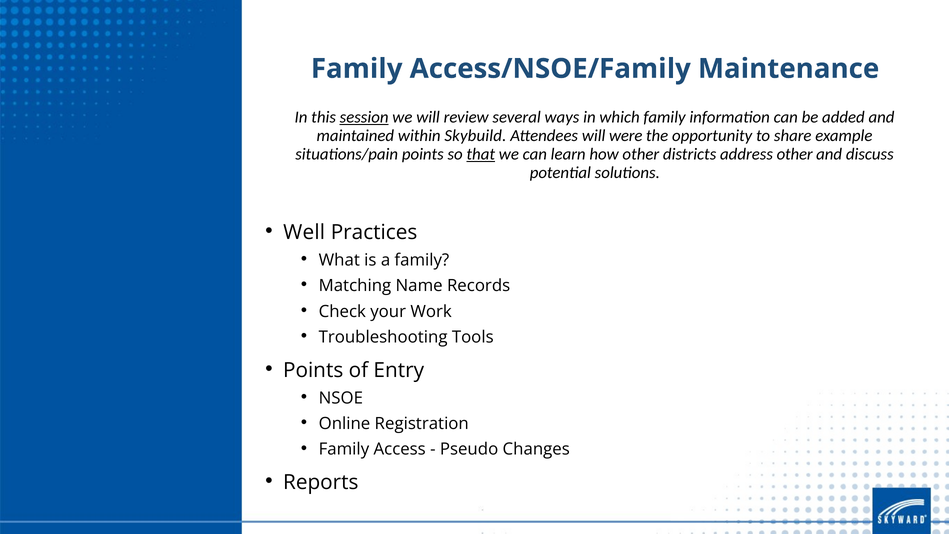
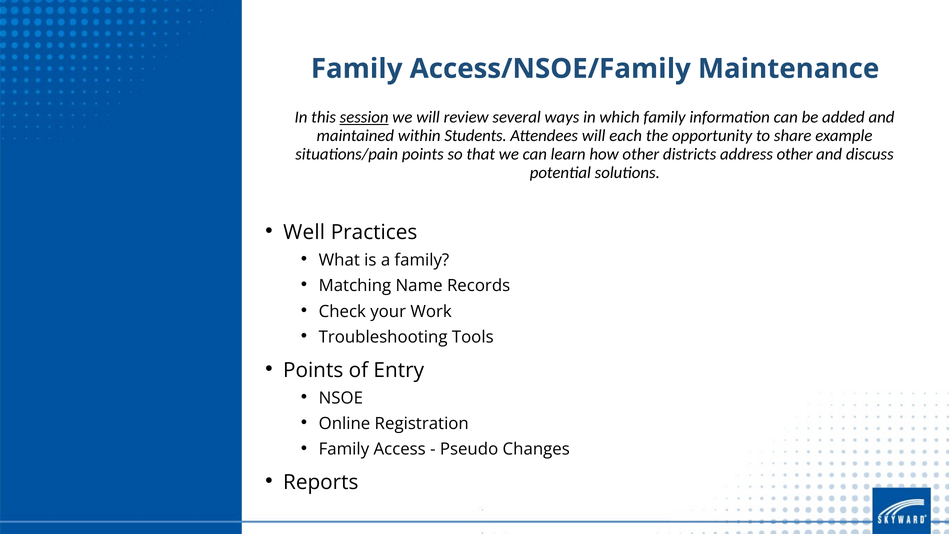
Skybuild: Skybuild -> Students
were: were -> each
that underline: present -> none
